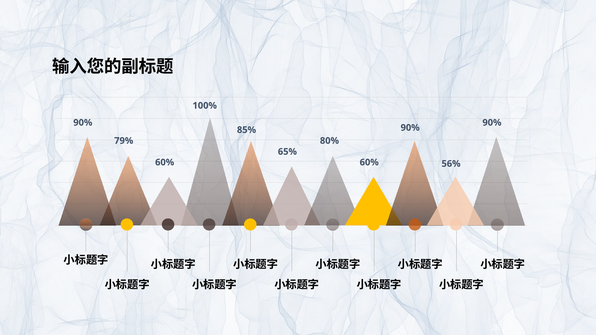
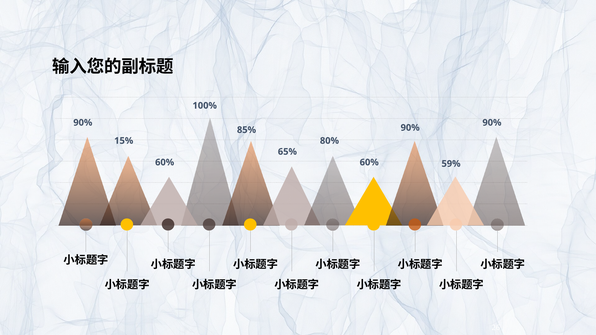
79%: 79% -> 15%
56%: 56% -> 59%
